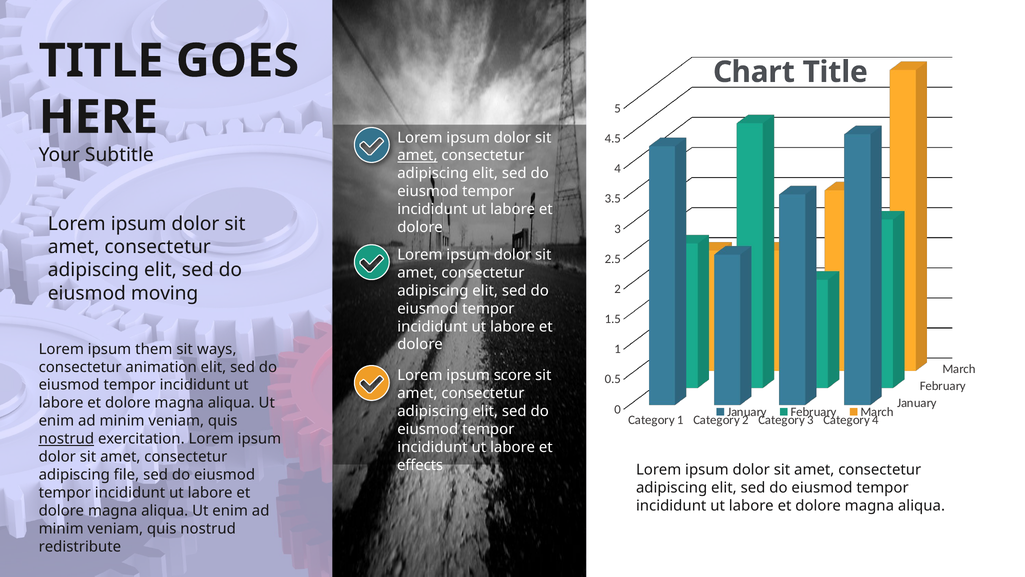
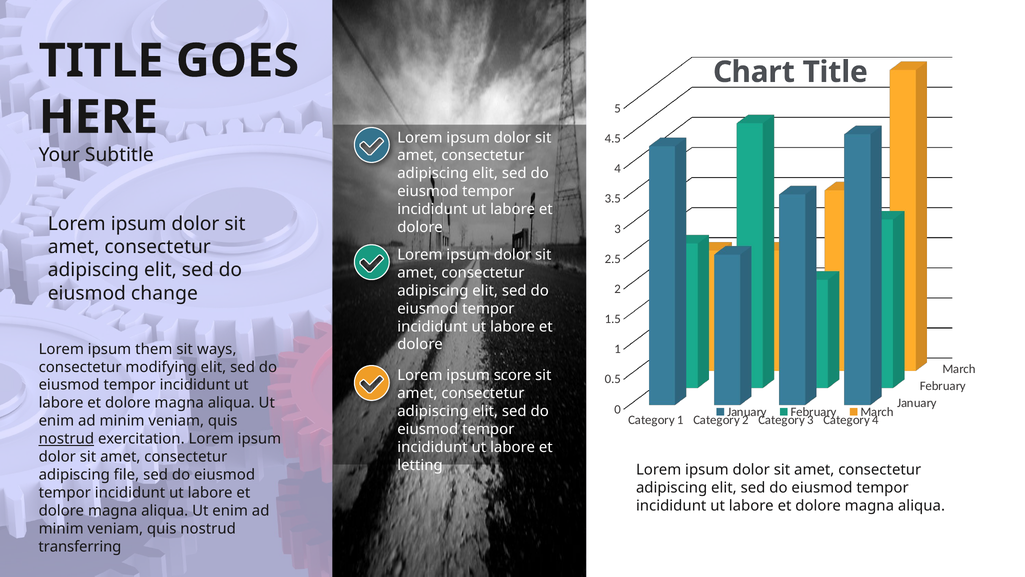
amet at (417, 155) underline: present -> none
moving: moving -> change
animation: animation -> modifying
effects: effects -> letting
redistribute: redistribute -> transferring
